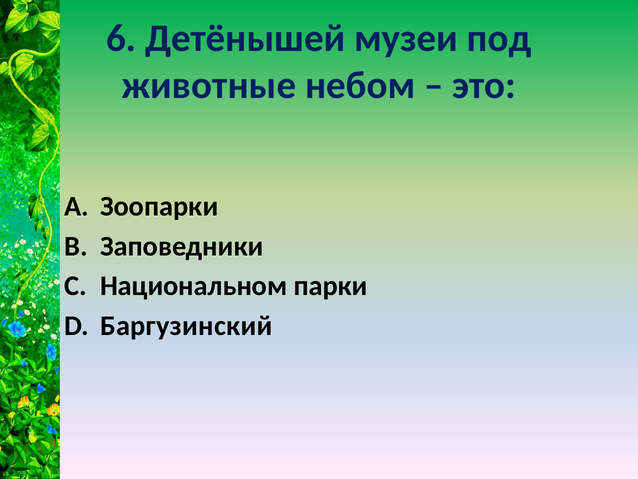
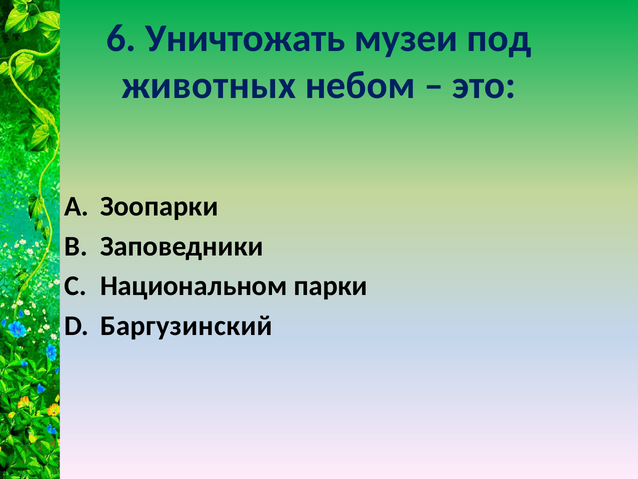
Детёнышей: Детёнышей -> Уничтожать
животные: животные -> животных
